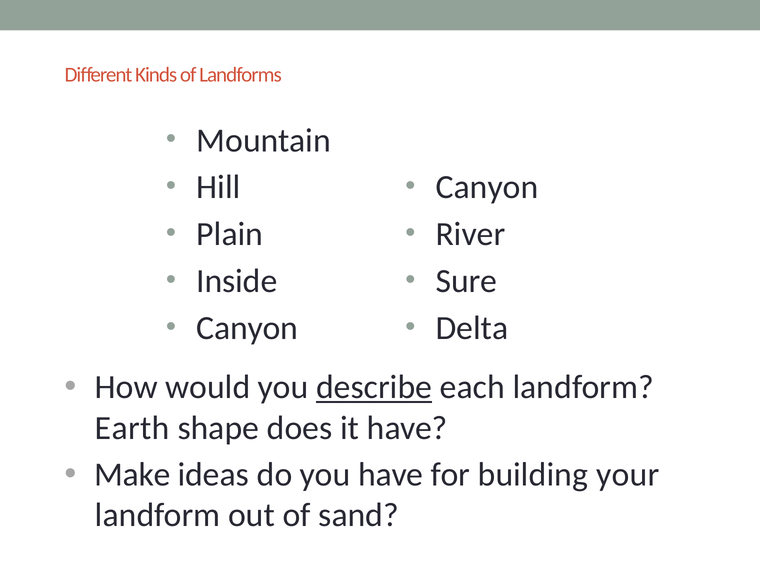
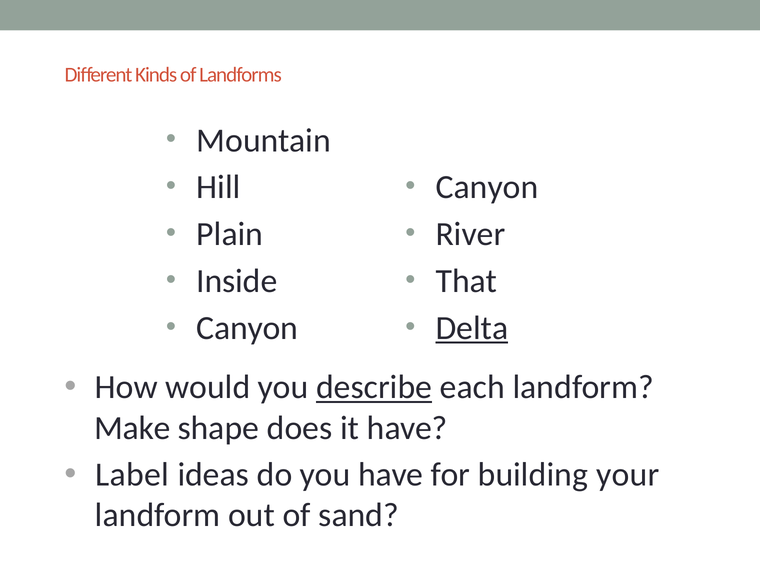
Sure: Sure -> That
Delta underline: none -> present
Earth: Earth -> Make
Make: Make -> Label
